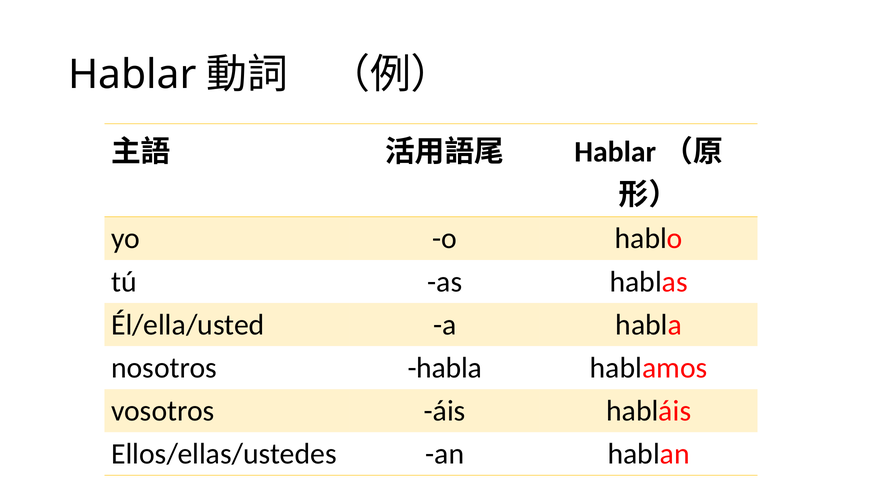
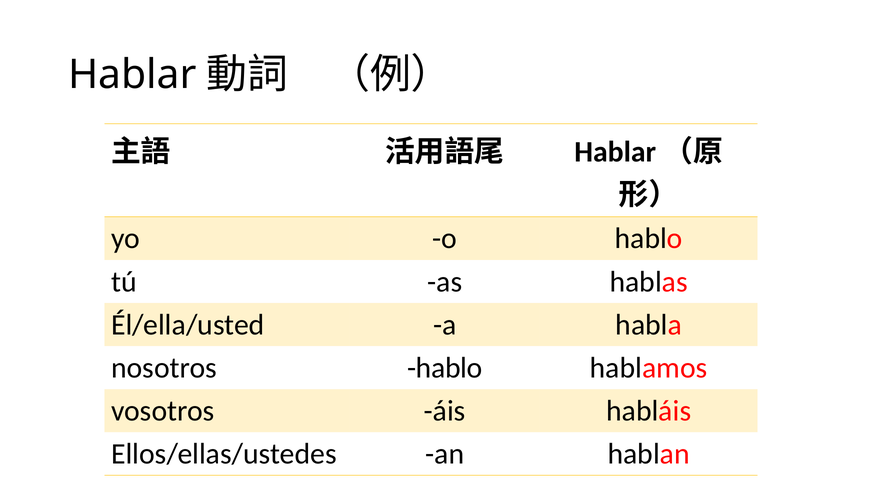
nosotros habla: habla -> hablo
